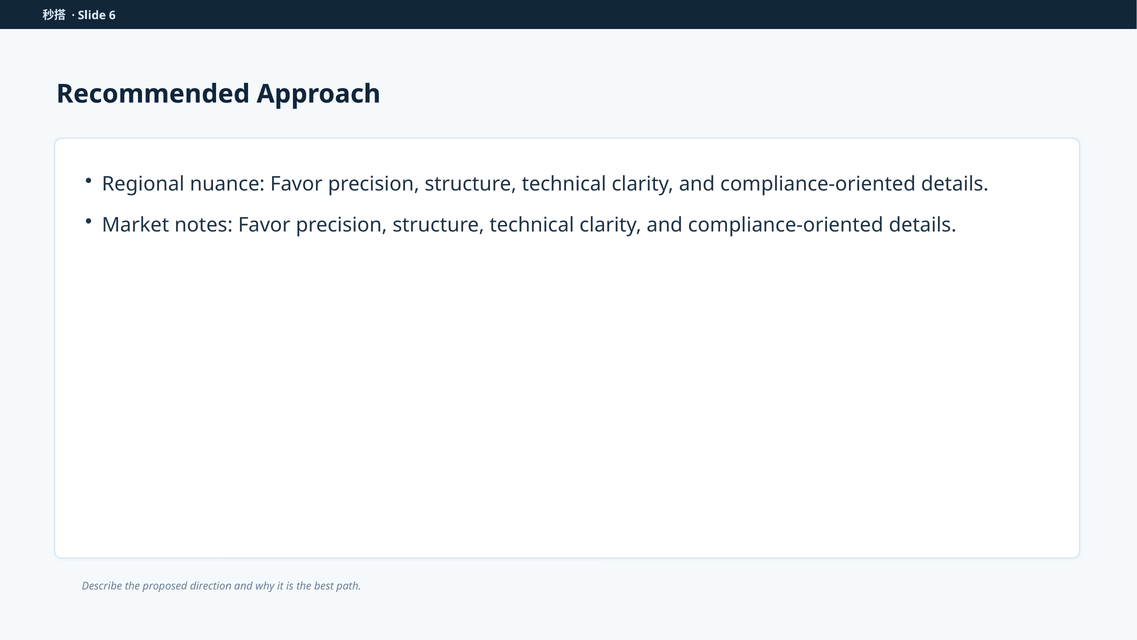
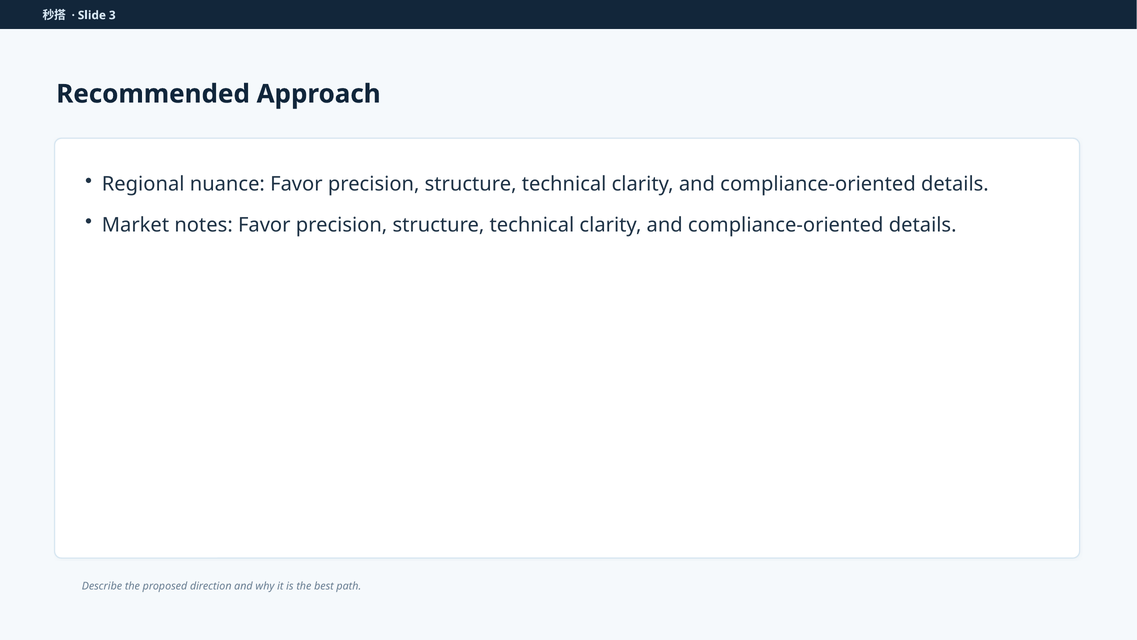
6: 6 -> 3
